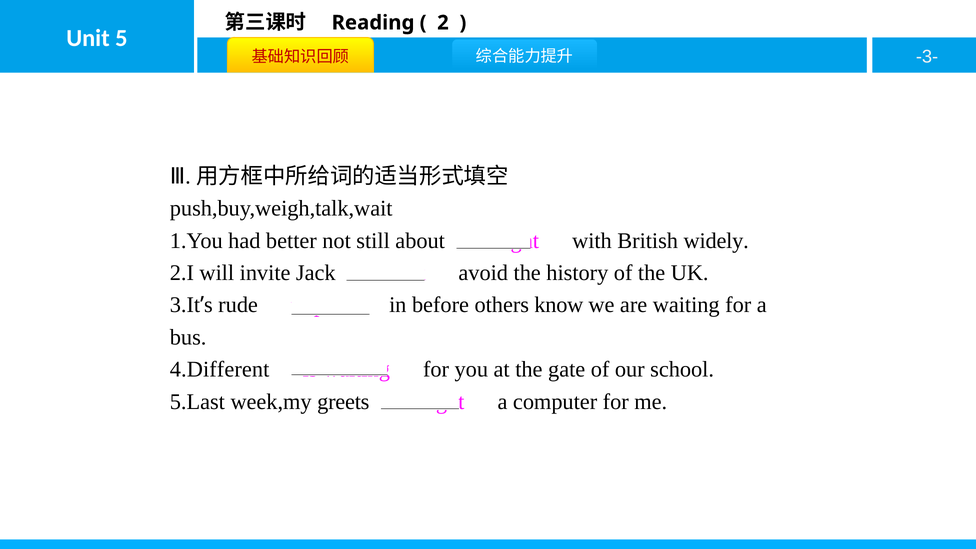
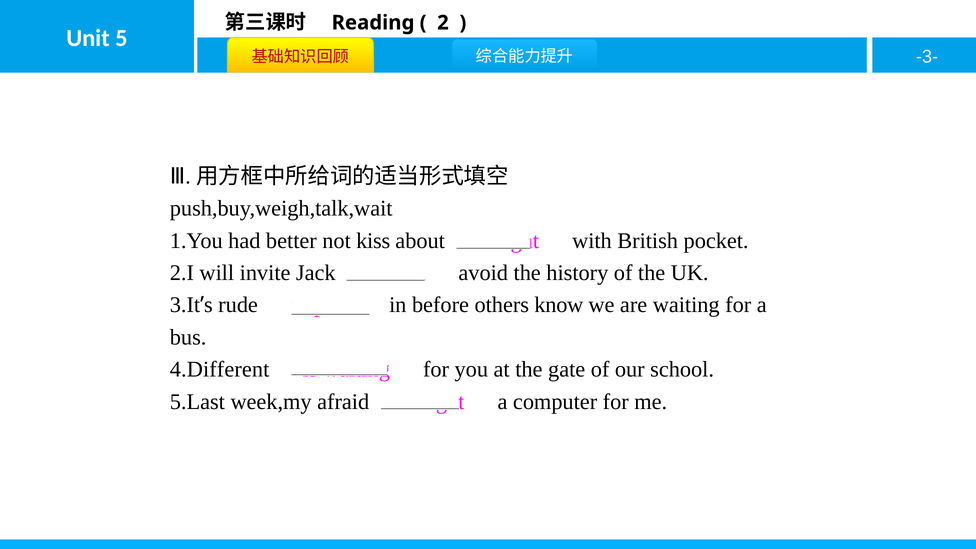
still: still -> kiss
widely: widely -> pocket
greets: greets -> afraid
